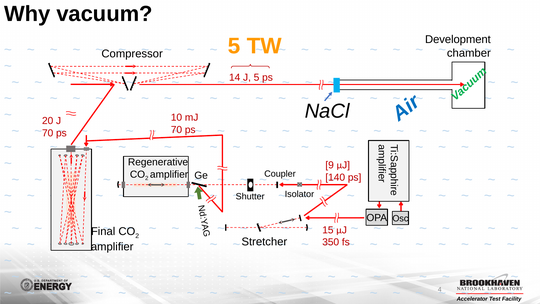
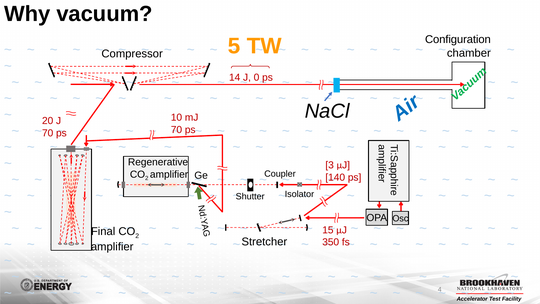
Development: Development -> Configuration
5 at (257, 78): 5 -> 0
9: 9 -> 3
